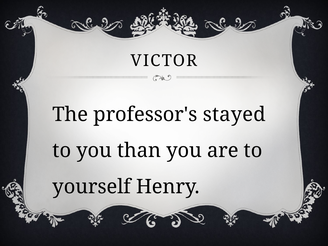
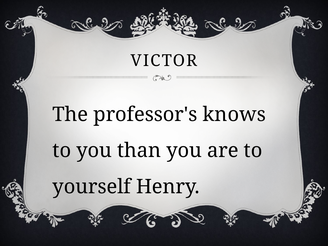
stayed: stayed -> knows
